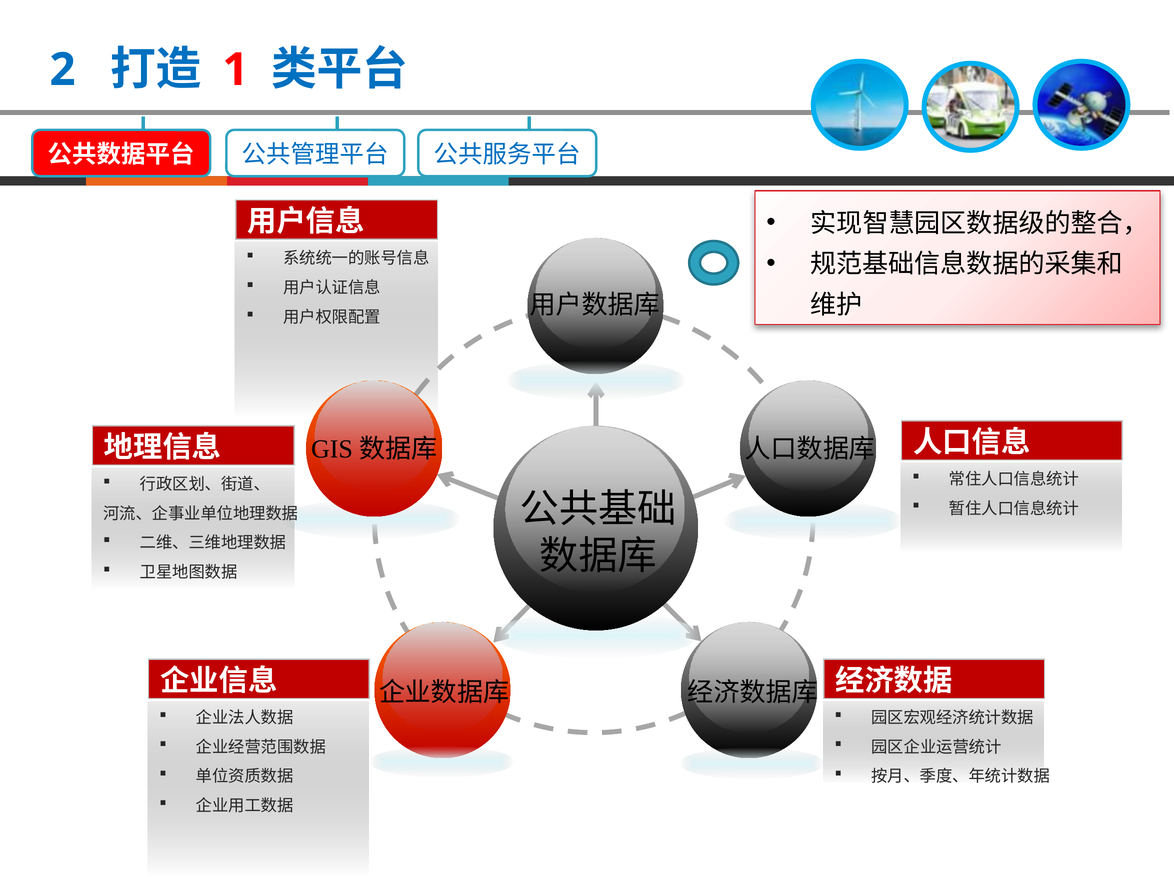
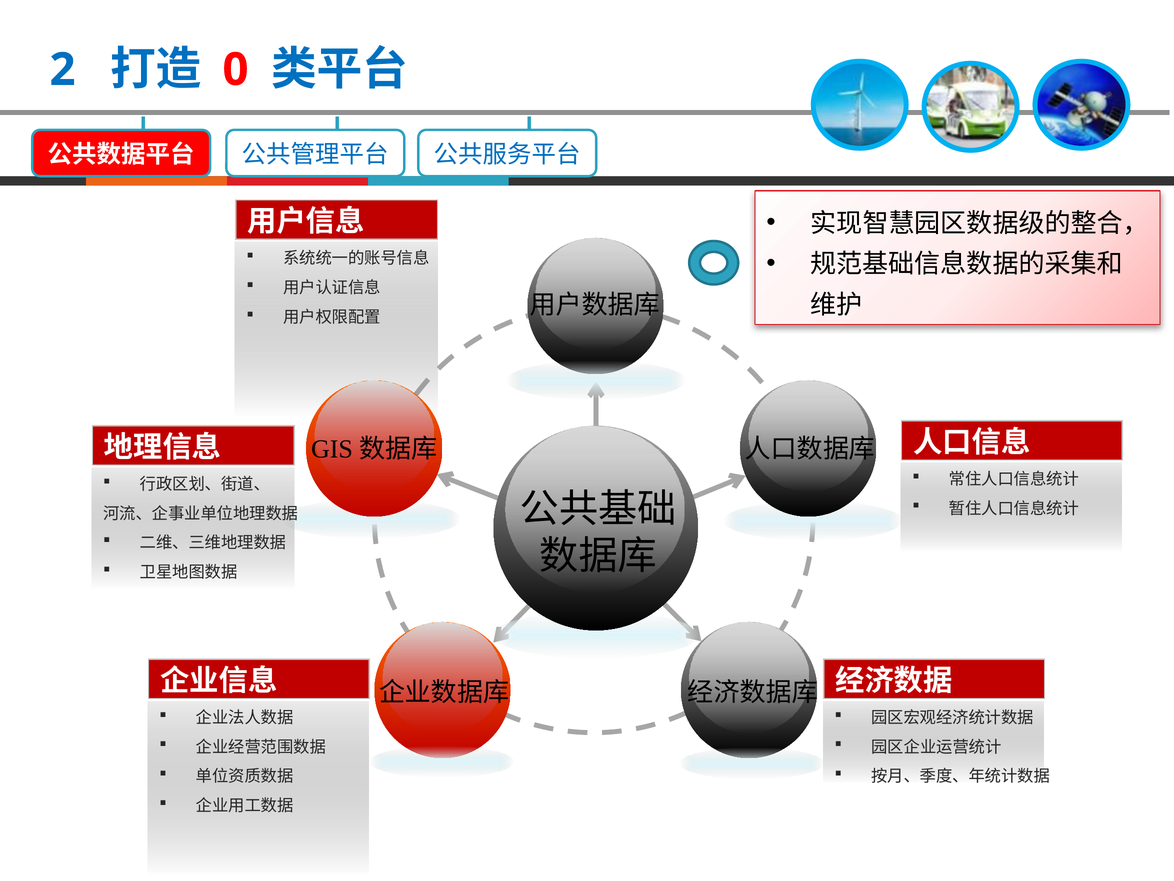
1: 1 -> 0
